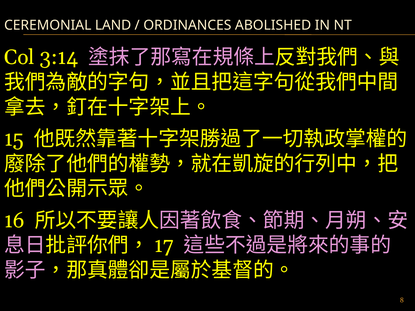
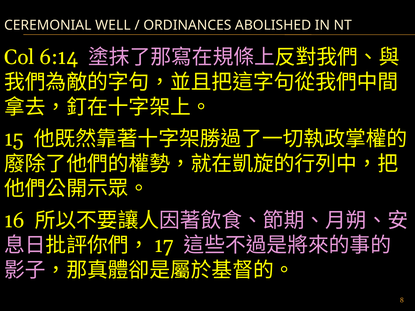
LAND: LAND -> WELL
3:14: 3:14 -> 6:14
